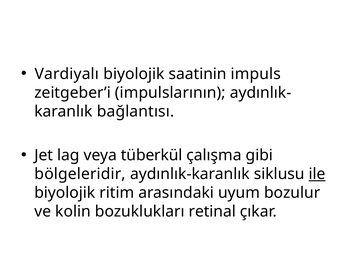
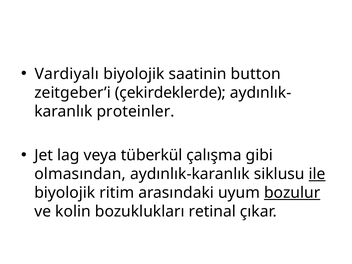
impuls: impuls -> button
impulslarının: impulslarının -> çekirdeklerde
bağlantısı: bağlantısı -> proteinler
bölgeleridir: bölgeleridir -> olmasından
bozulur underline: none -> present
